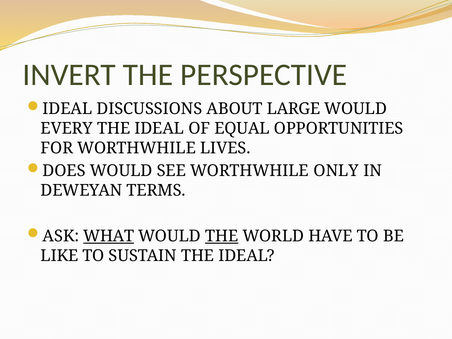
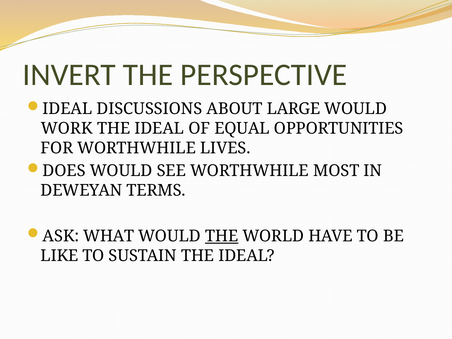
EVERY: EVERY -> WORK
ONLY: ONLY -> MOST
WHAT underline: present -> none
